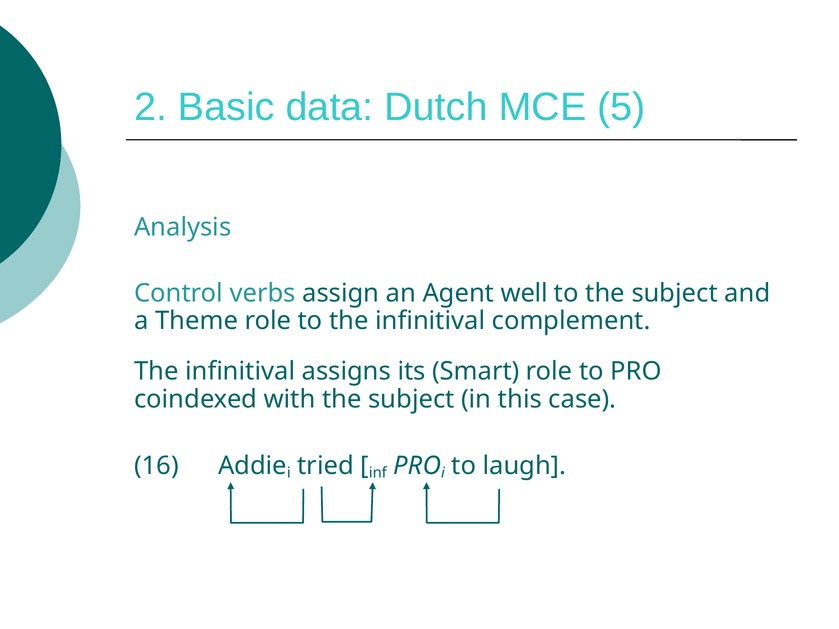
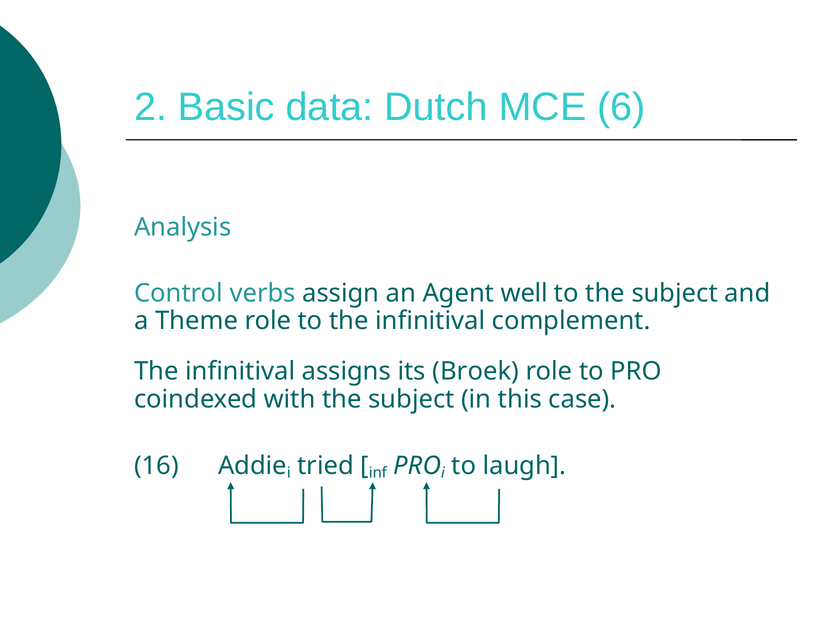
5: 5 -> 6
Smart: Smart -> Broek
